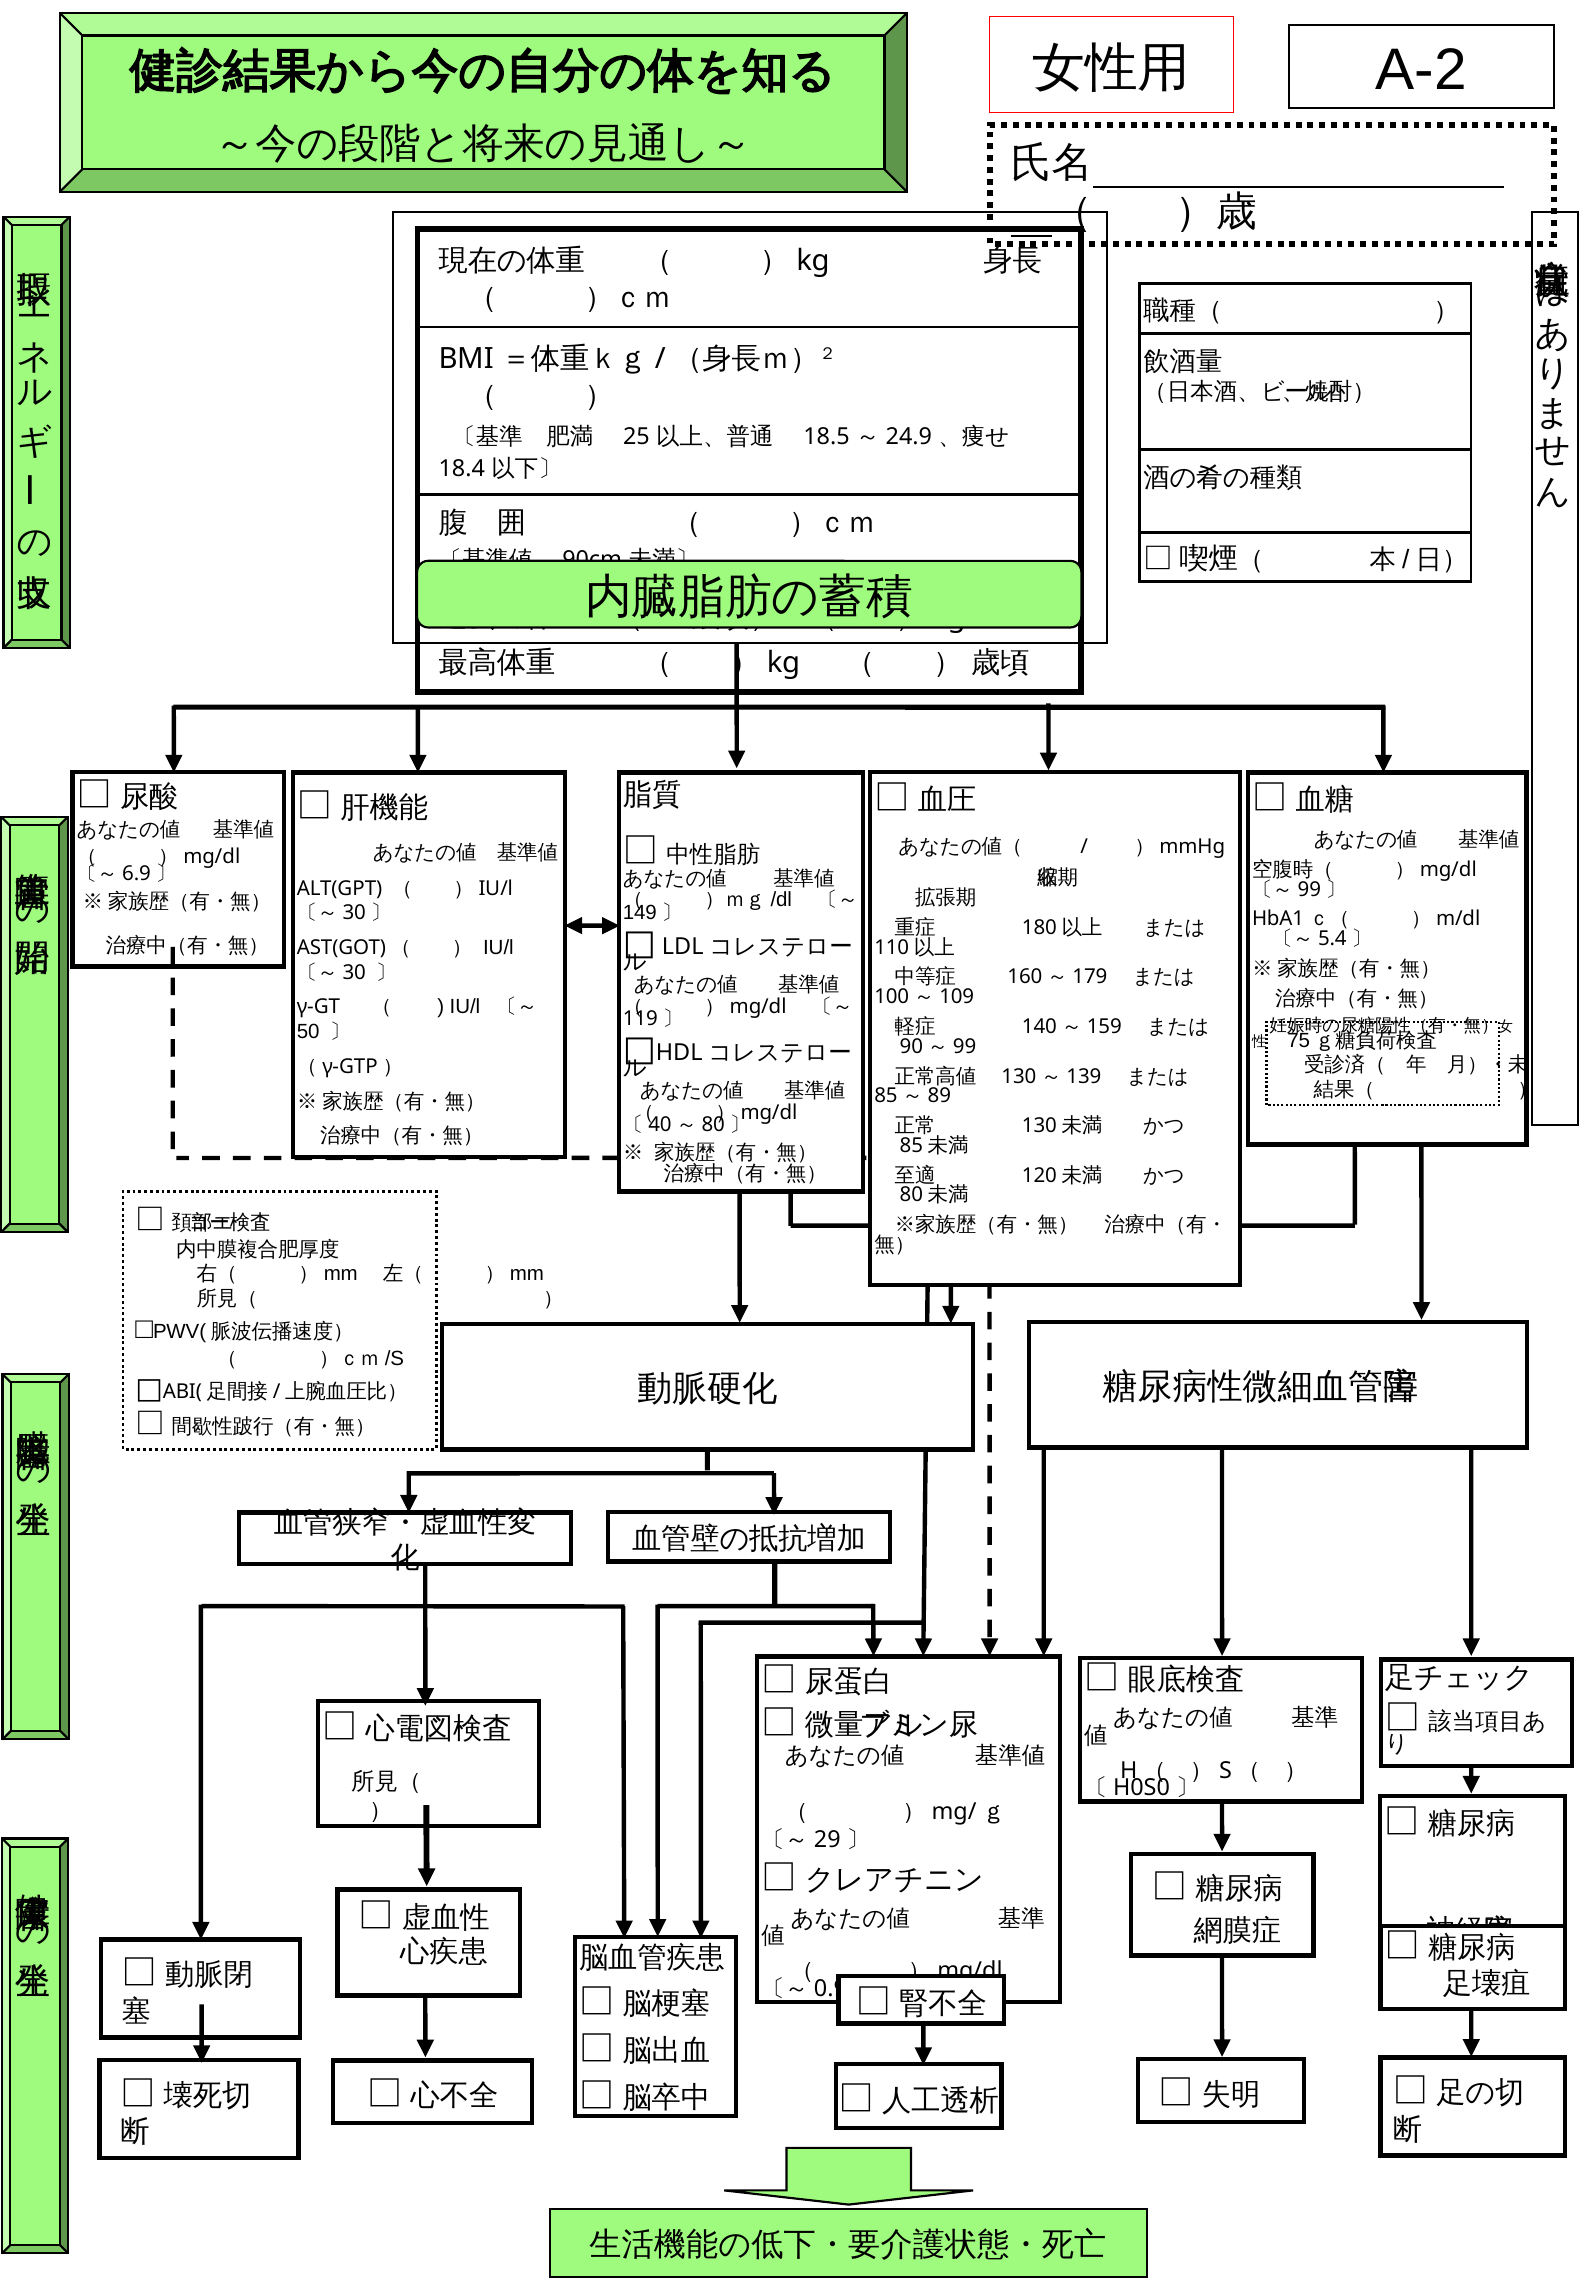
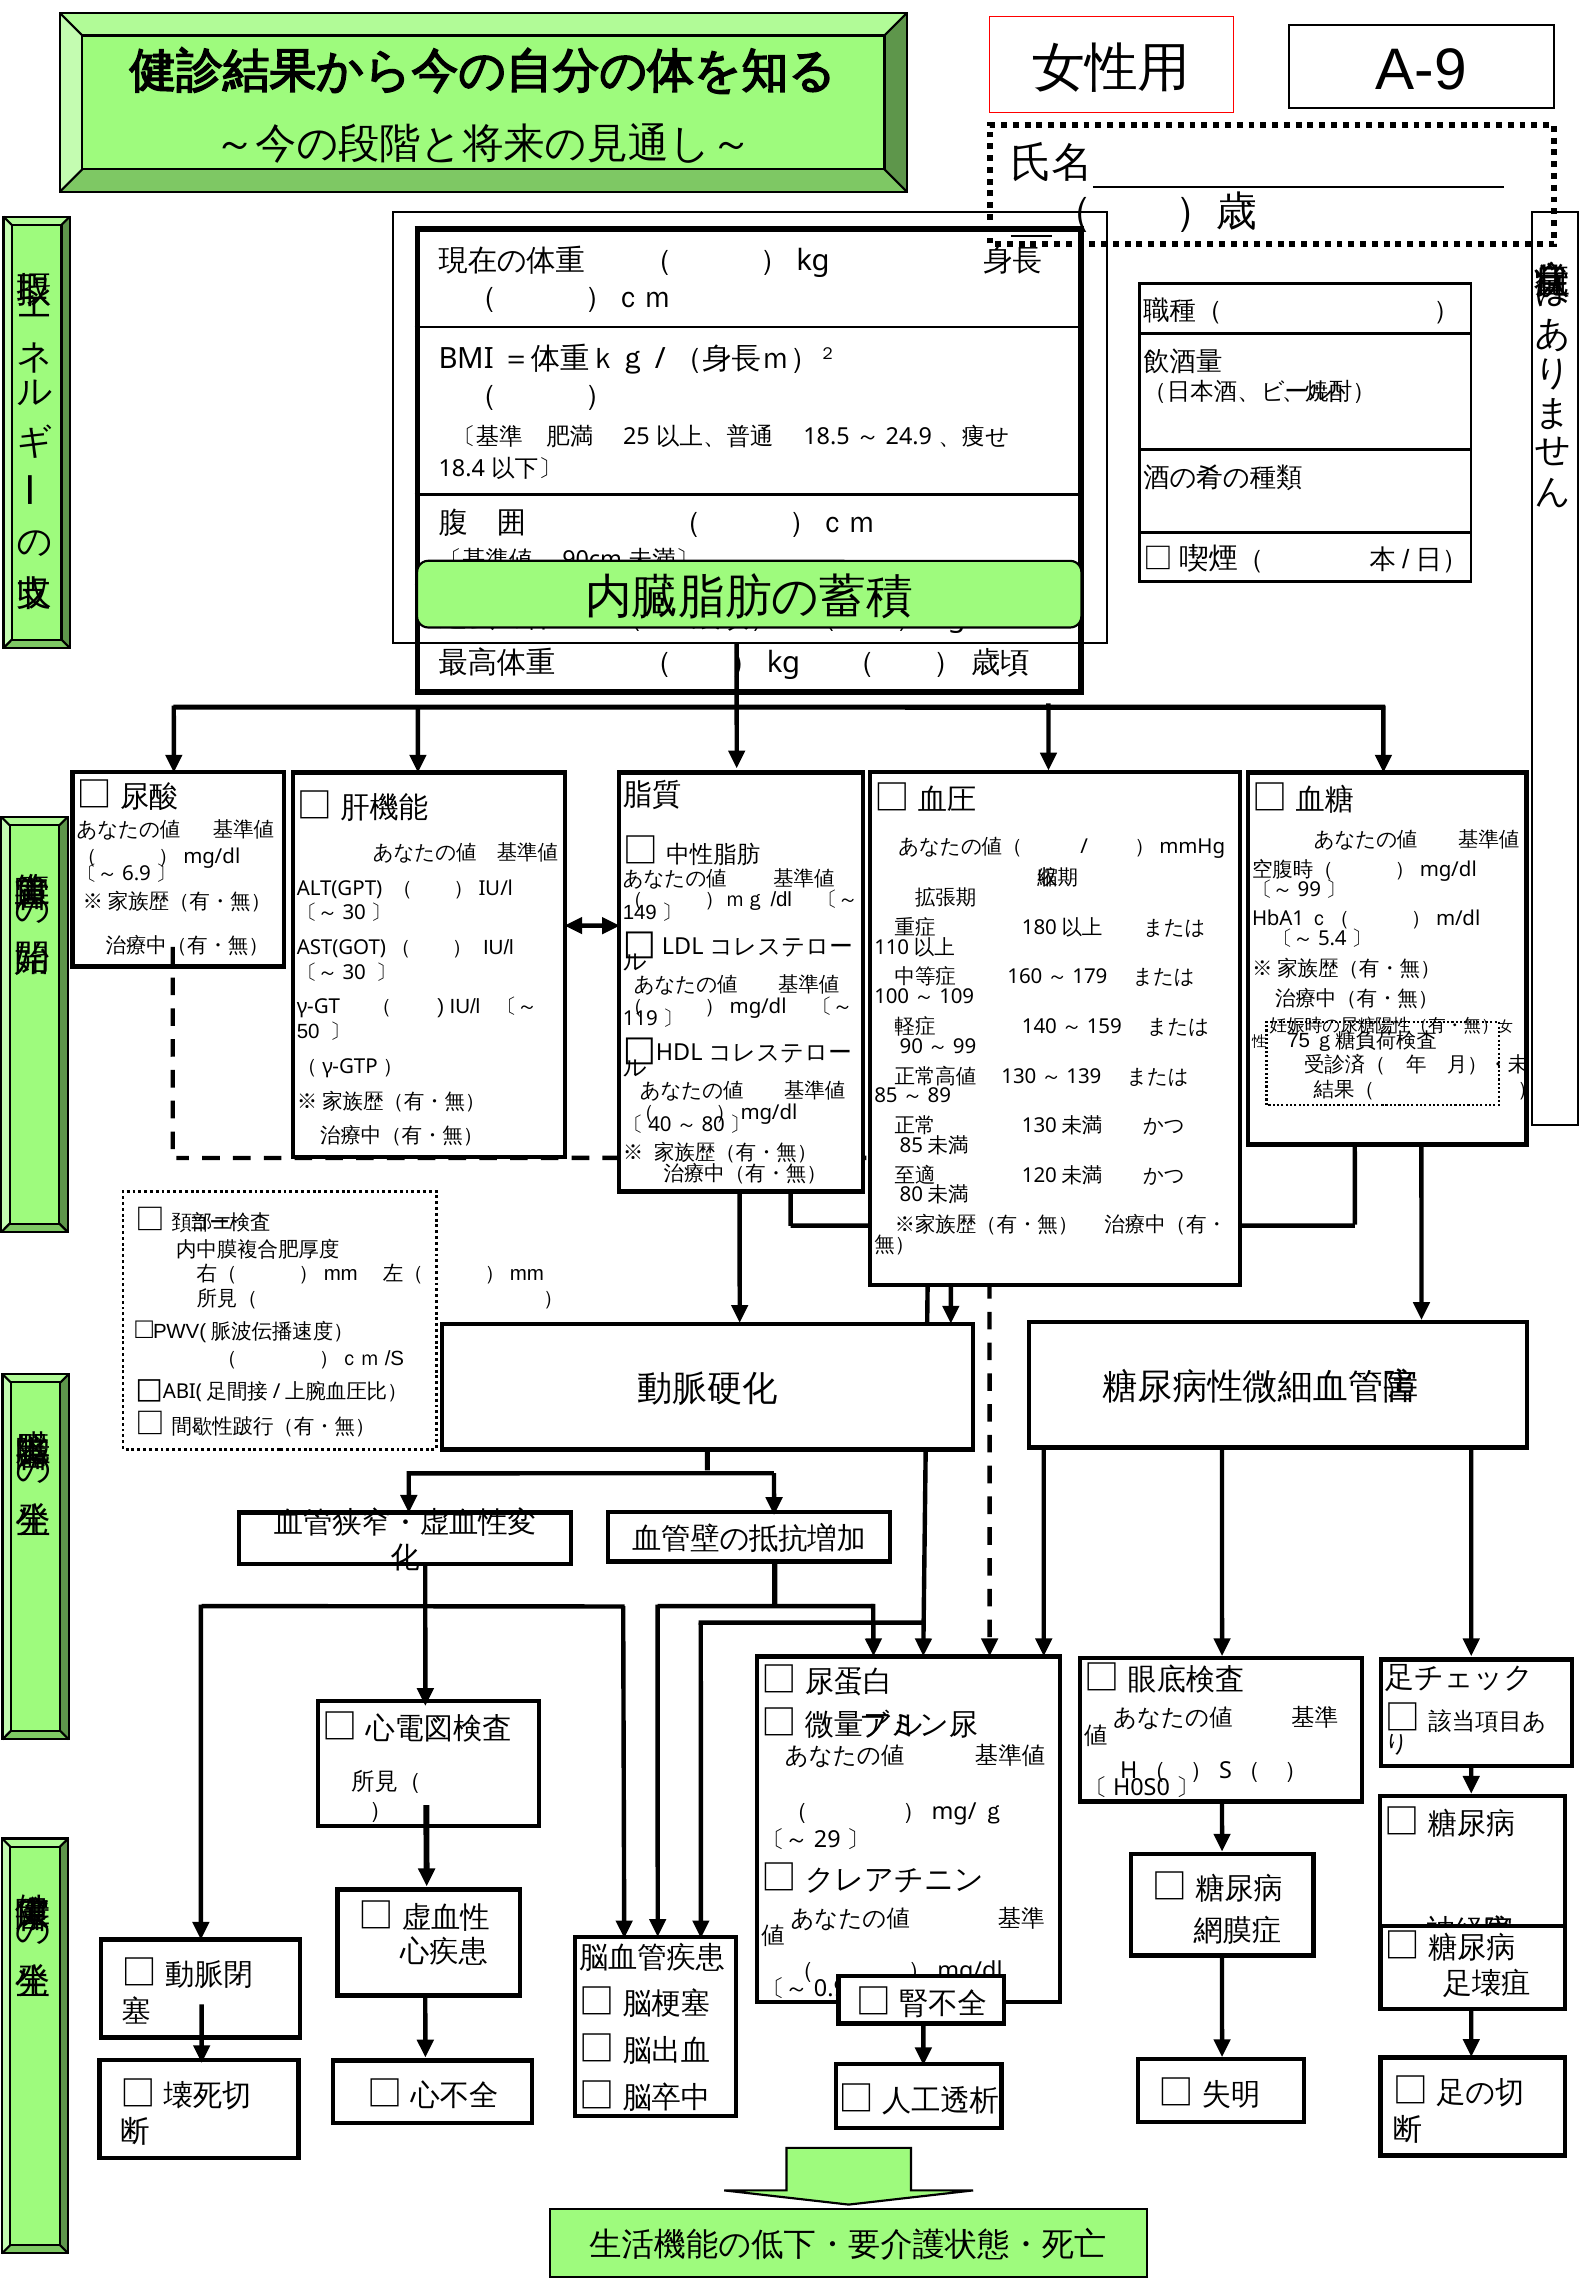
A-2: A-2 -> A-9
